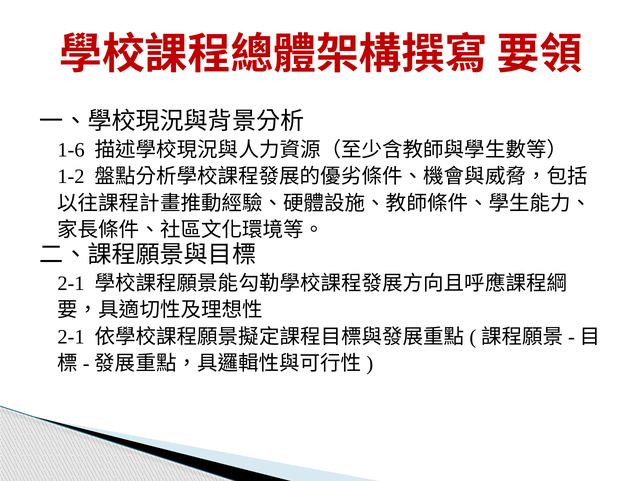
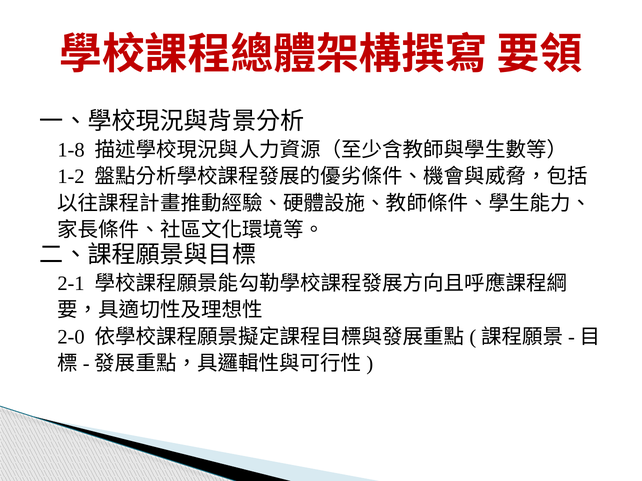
1-6: 1-6 -> 1-8
2-1 at (71, 337): 2-1 -> 2-0
